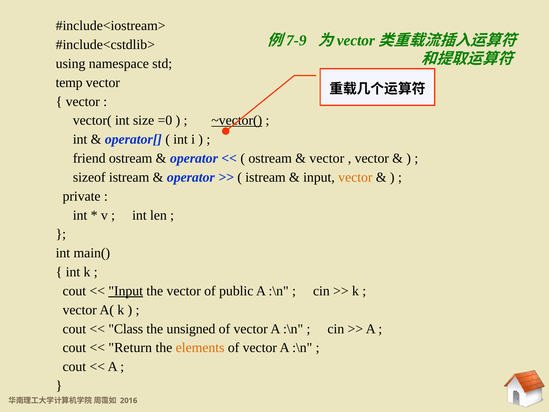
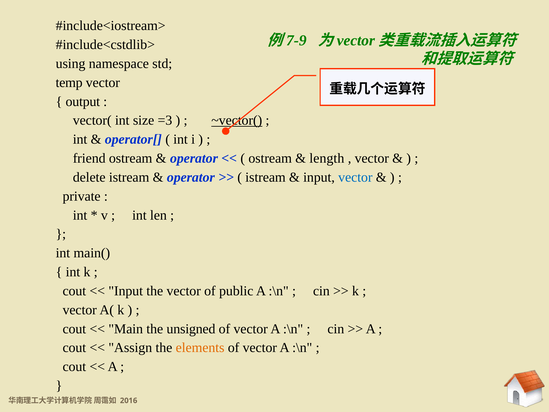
vector at (83, 101): vector -> output
=0: =0 -> =3
vector at (327, 158): vector -> length
sizeof: sizeof -> delete
vector at (355, 177) colour: orange -> blue
Input at (126, 291) underline: present -> none
Class: Class -> Main
Return: Return -> Assign
